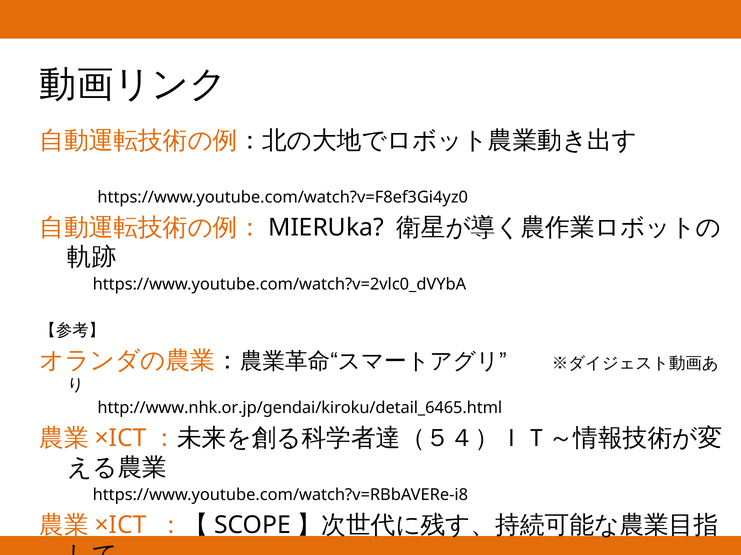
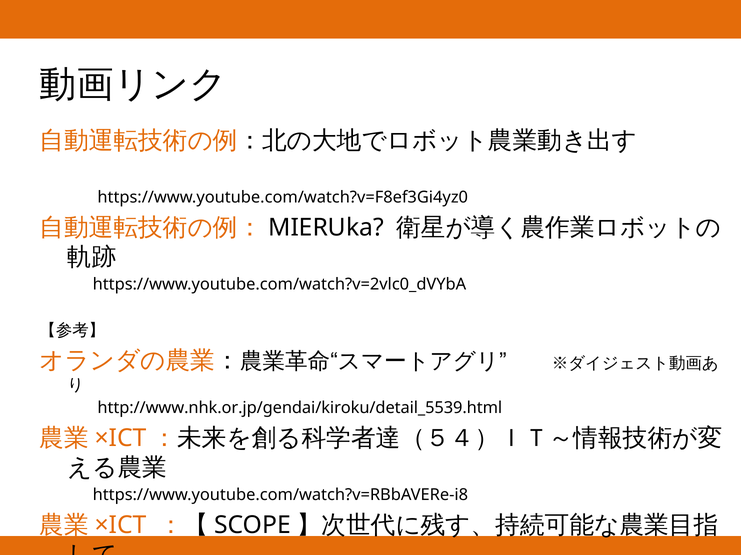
http://www.nhk.or.jp/gendai/kiroku/detail_6465.html: http://www.nhk.or.jp/gendai/kiroku/detail_6465.html -> http://www.nhk.or.jp/gendai/kiroku/detail_5539.html
